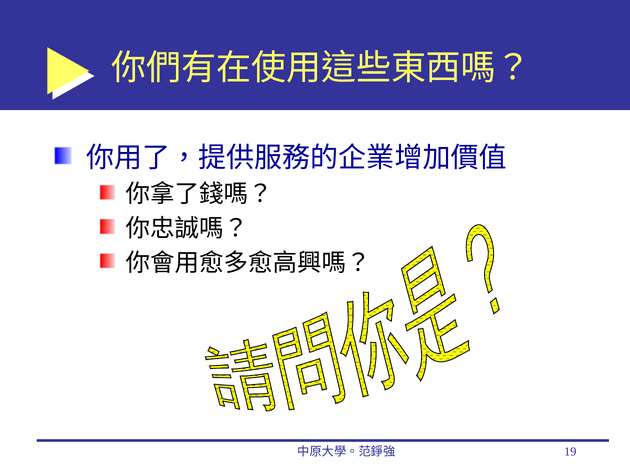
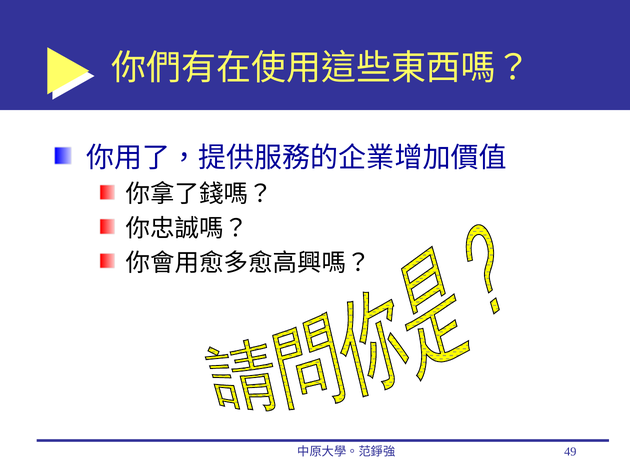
19: 19 -> 49
